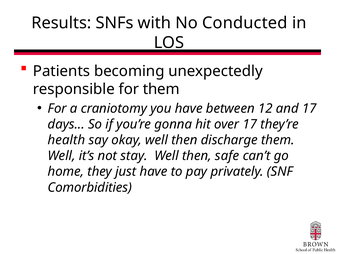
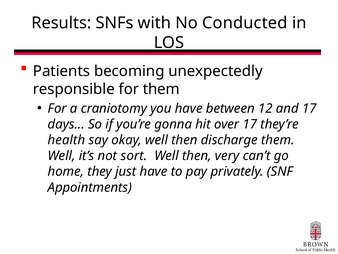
stay: stay -> sort
safe: safe -> very
Comorbidities: Comorbidities -> Appointments
